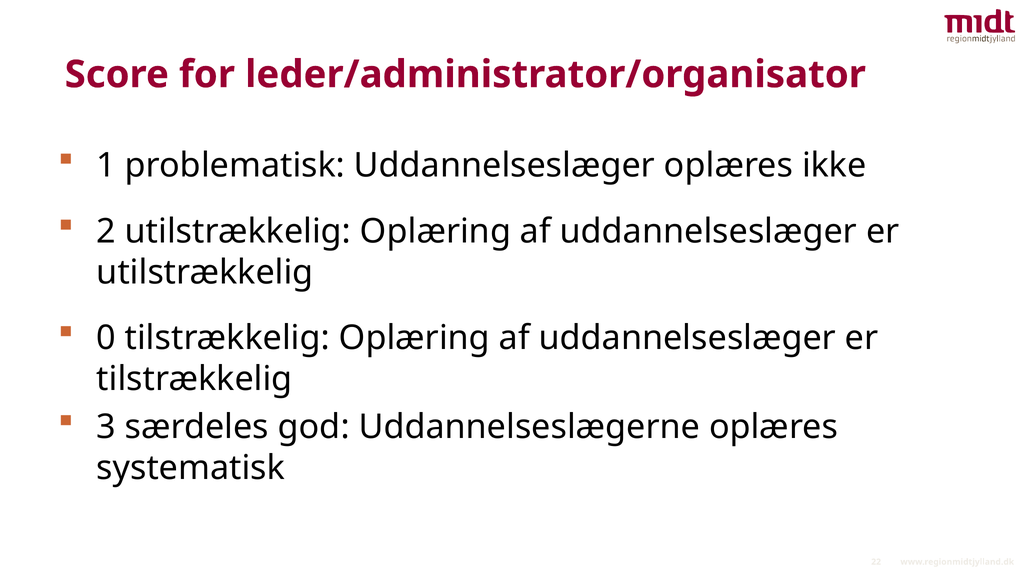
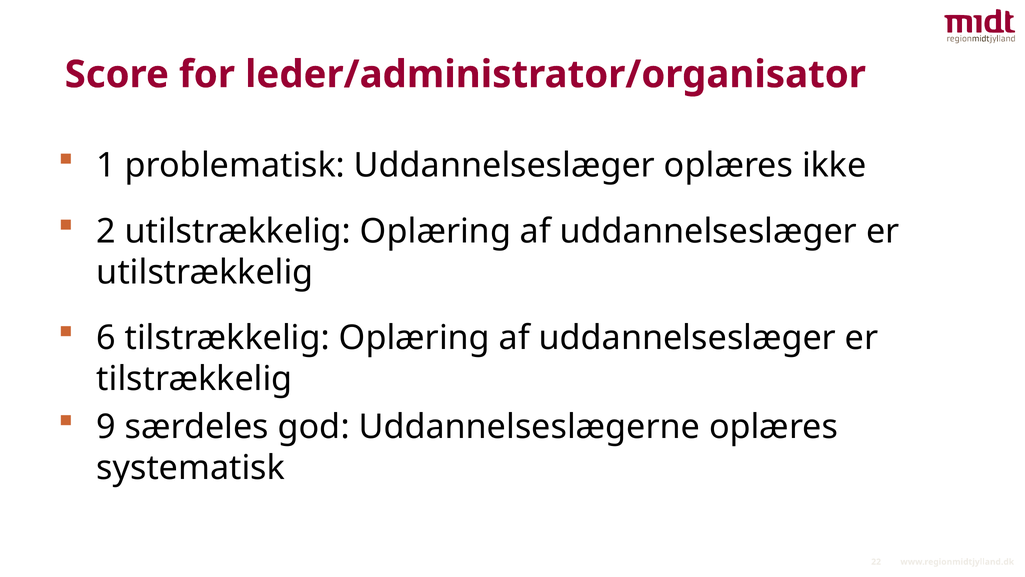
0: 0 -> 6
3: 3 -> 9
